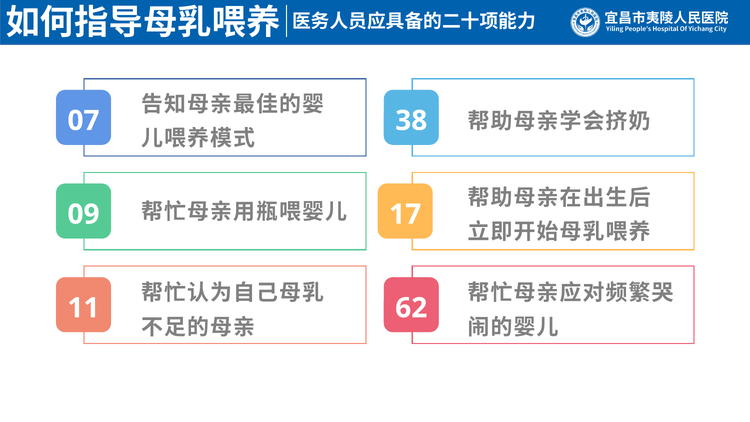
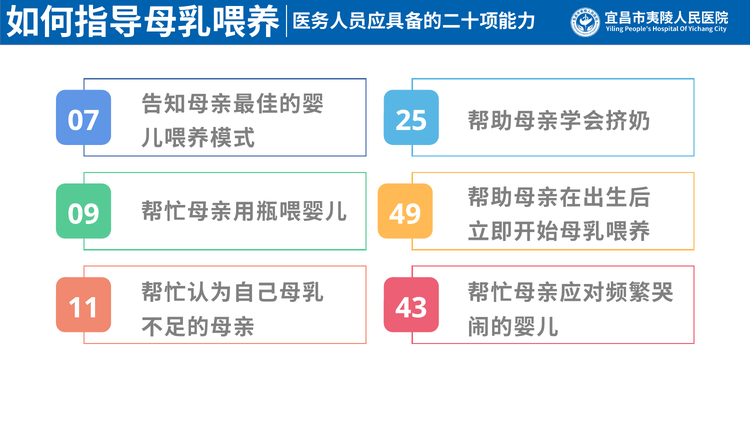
38: 38 -> 25
17: 17 -> 49
62: 62 -> 43
